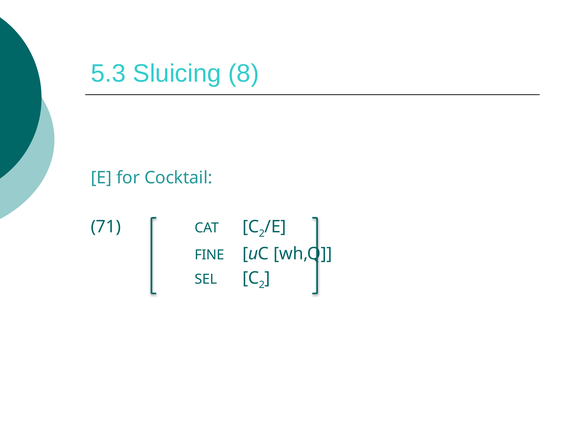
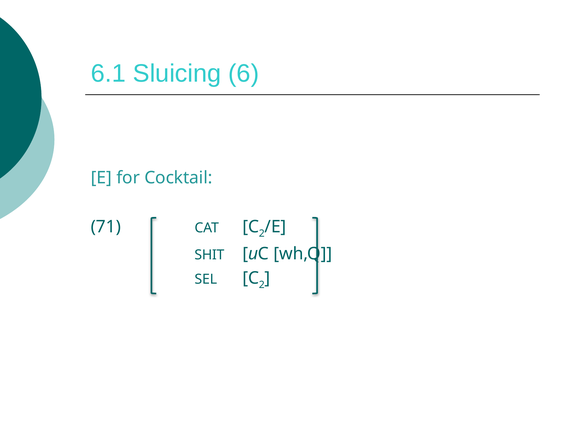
5.3: 5.3 -> 6.1
8: 8 -> 6
FINE: FINE -> SHIT
